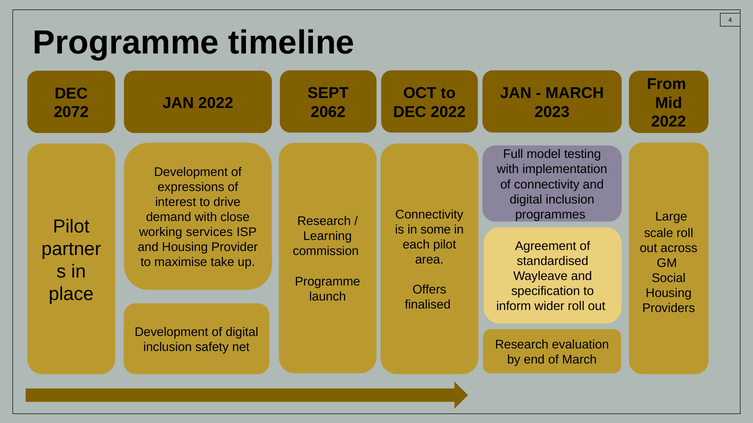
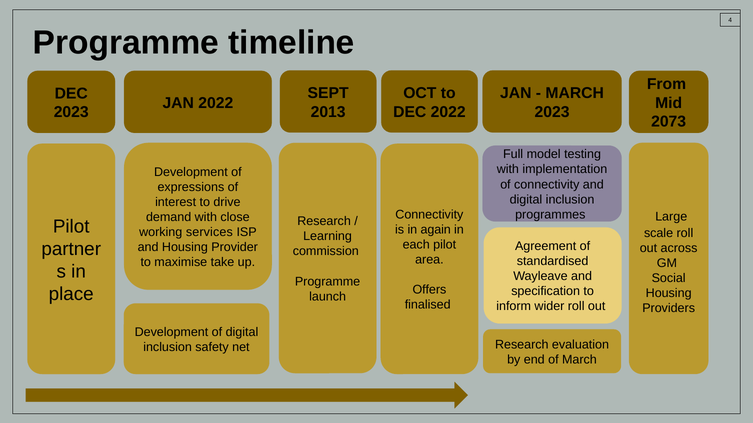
2062: 2062 -> 2013
2072 at (71, 112): 2072 -> 2023
2022 at (669, 122): 2022 -> 2073
some: some -> again
